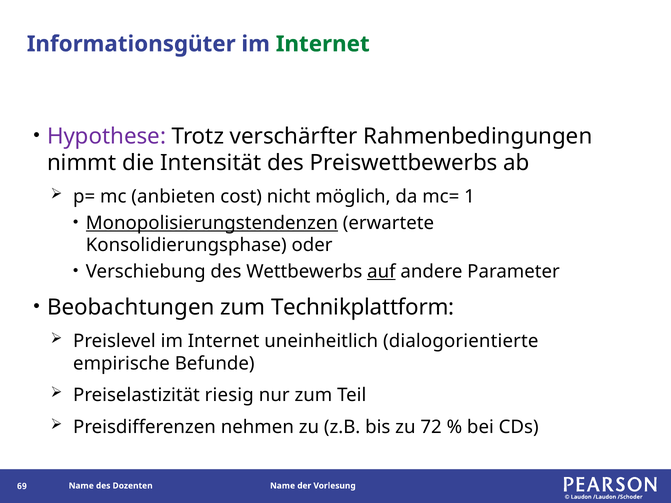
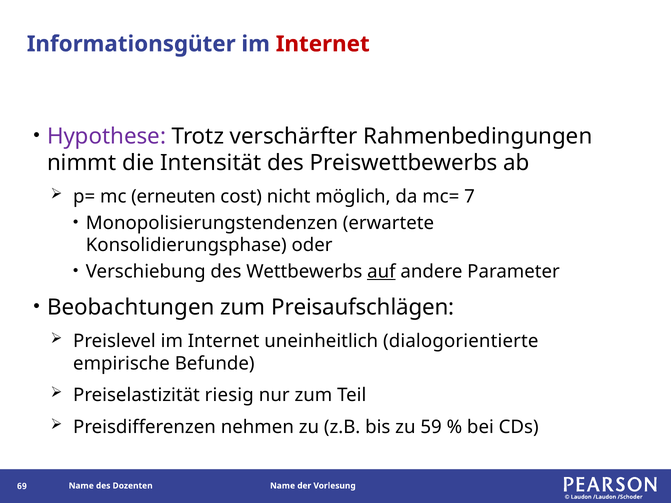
Internet at (323, 44) colour: green -> red
anbieten: anbieten -> erneuten
1: 1 -> 7
Monopolisierungstendenzen underline: present -> none
Technikplattform: Technikplattform -> Preisaufschlägen
72: 72 -> 59
